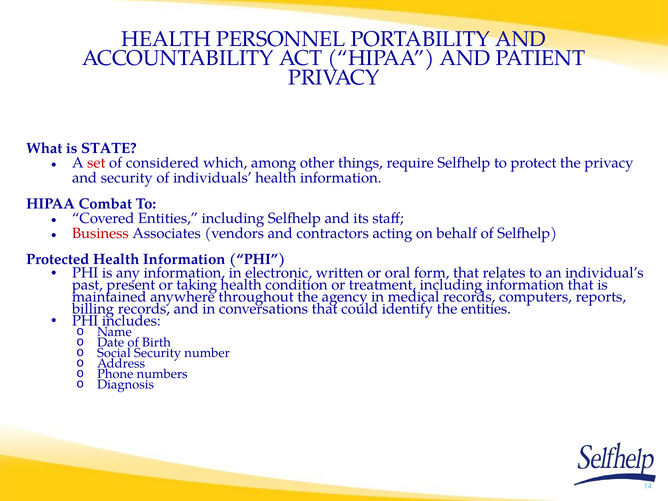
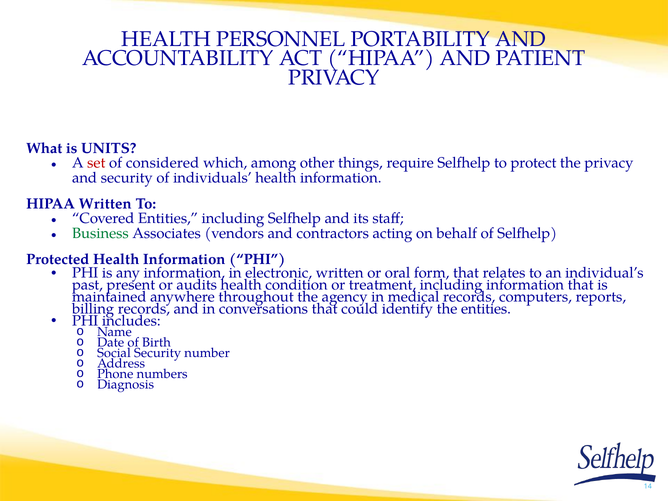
STATE: STATE -> UNITS
HIPAA Combat: Combat -> Written
Business colour: red -> green
taking: taking -> audits
